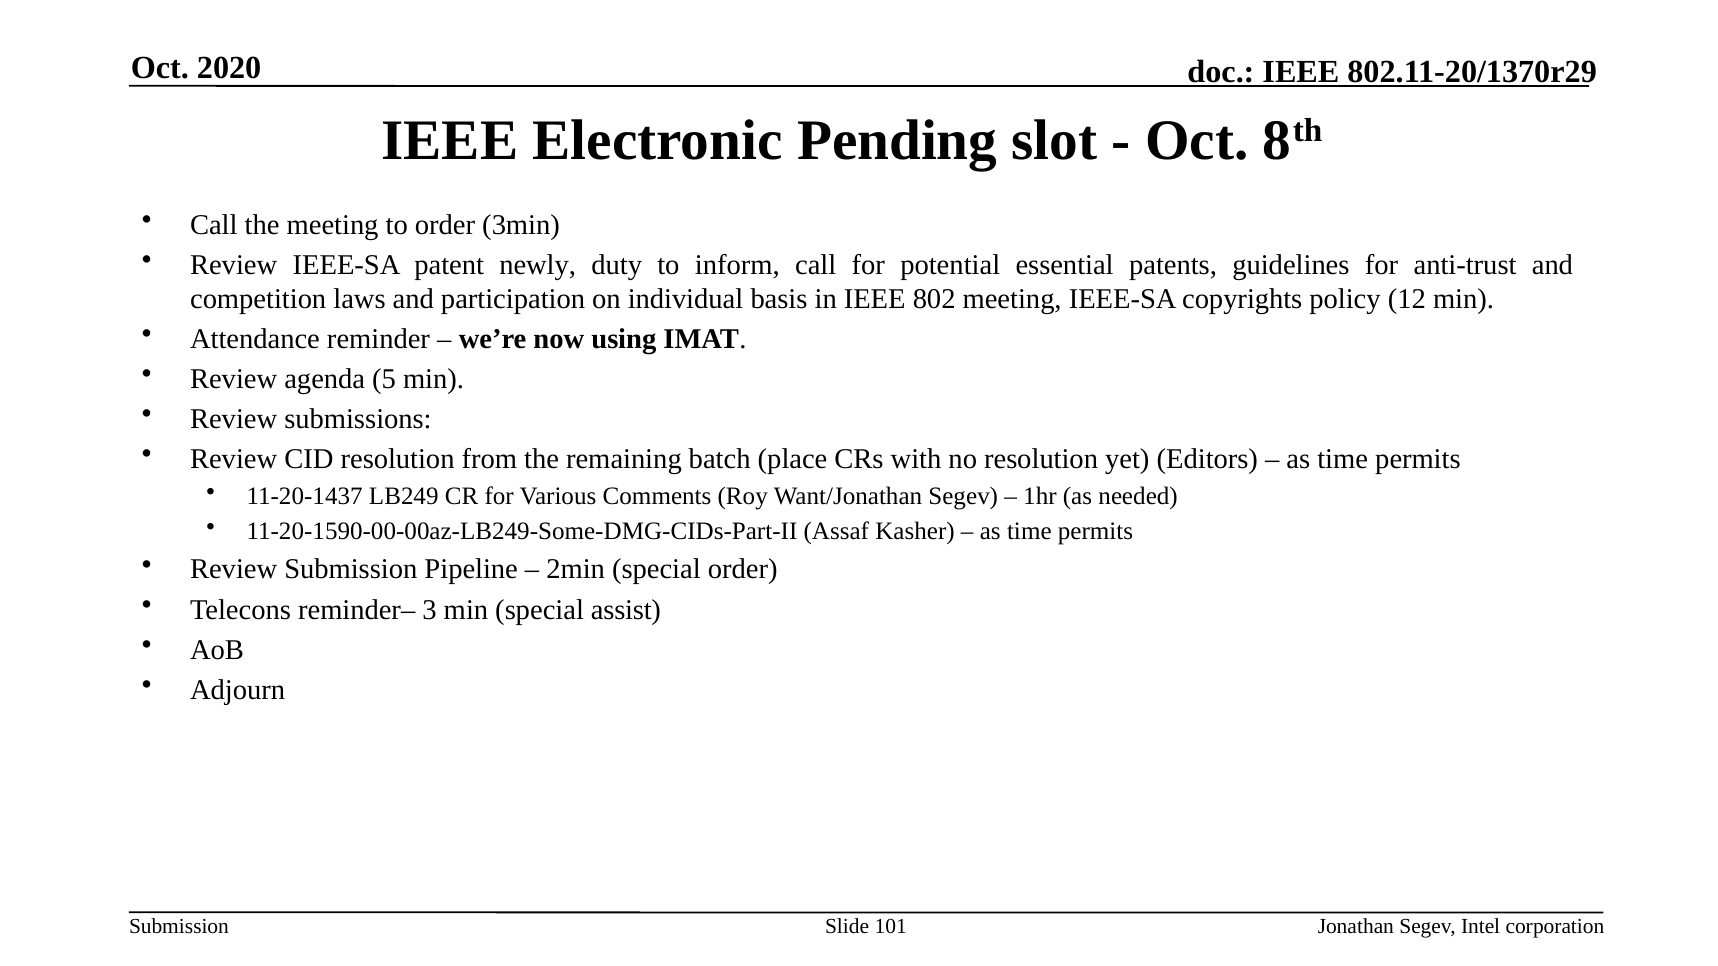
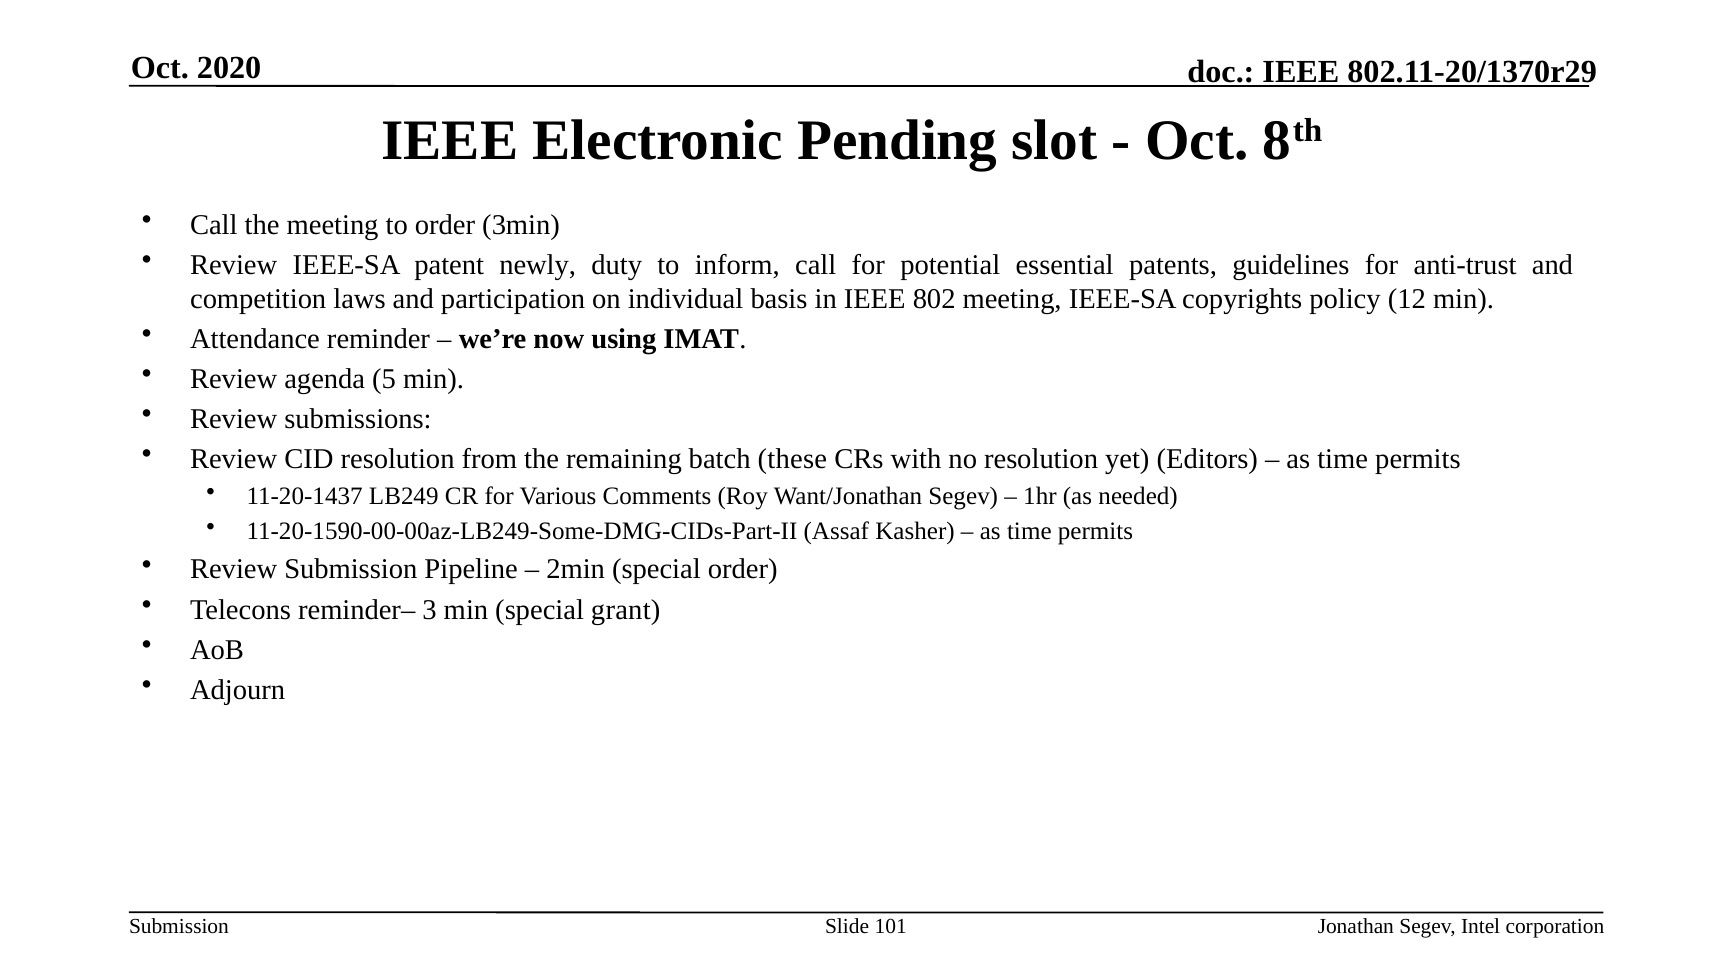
place: place -> these
assist: assist -> grant
